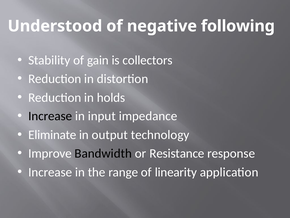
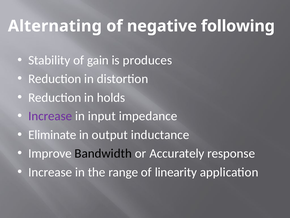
Understood: Understood -> Alternating
collectors: collectors -> produces
Increase at (50, 116) colour: black -> purple
technology: technology -> inductance
Resistance: Resistance -> Accurately
